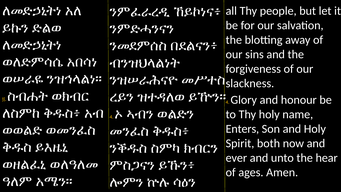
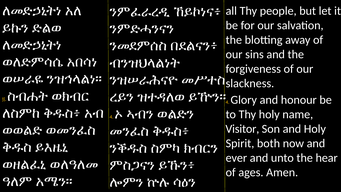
Enters: Enters -> Visitor
